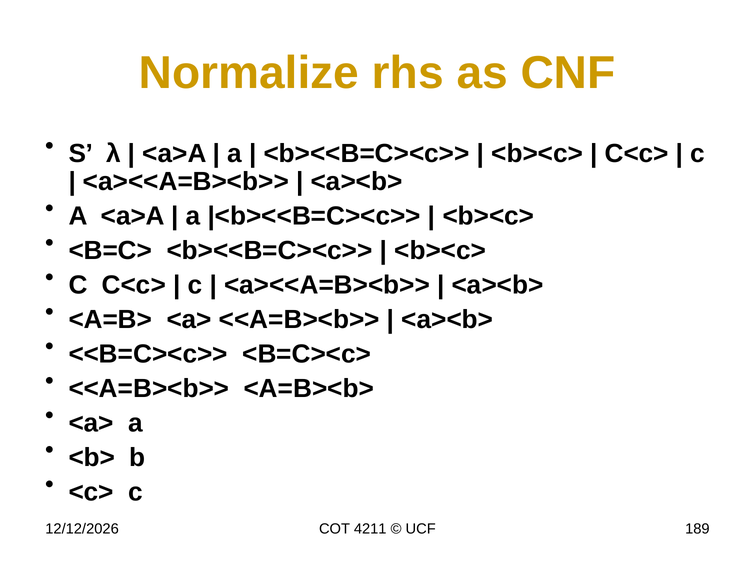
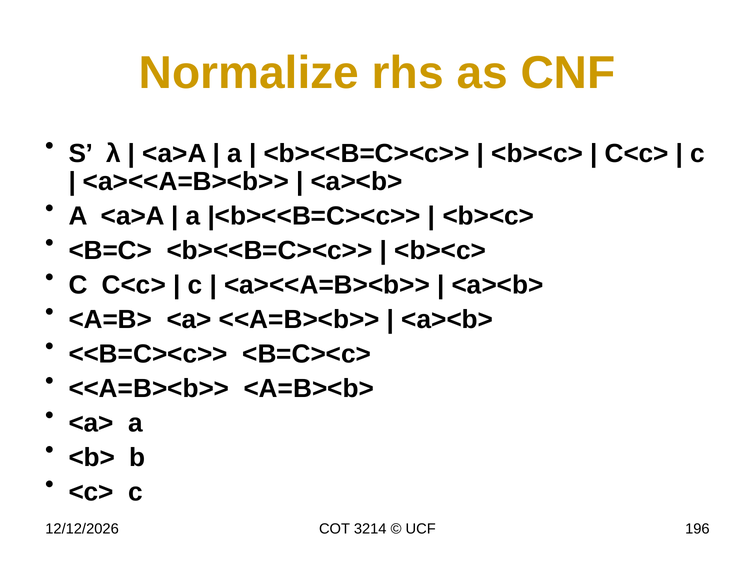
4211: 4211 -> 3214
189: 189 -> 196
